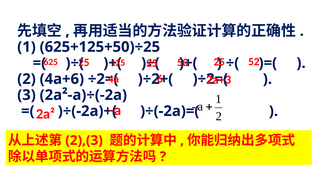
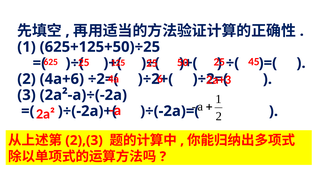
52: 52 -> 45
